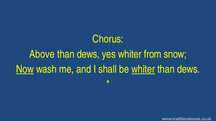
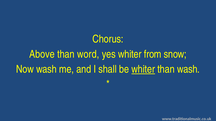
dews at (88, 54): dews -> word
Now underline: present -> none
dews at (188, 69): dews -> wash
